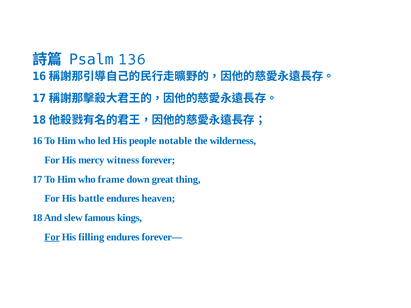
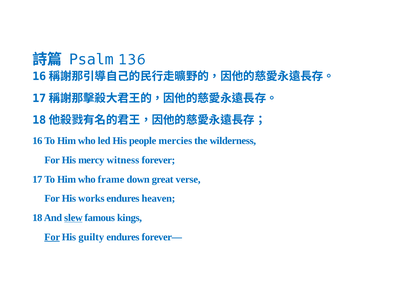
notable: notable -> mercies
thing: thing -> verse
battle: battle -> works
slew underline: none -> present
filling: filling -> guilty
